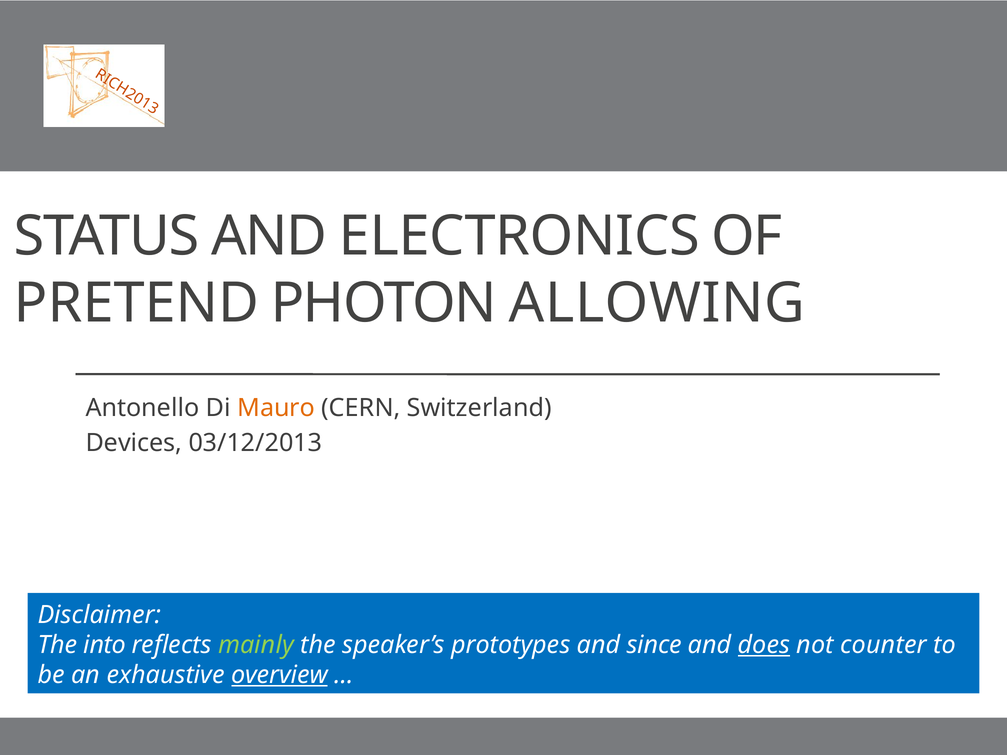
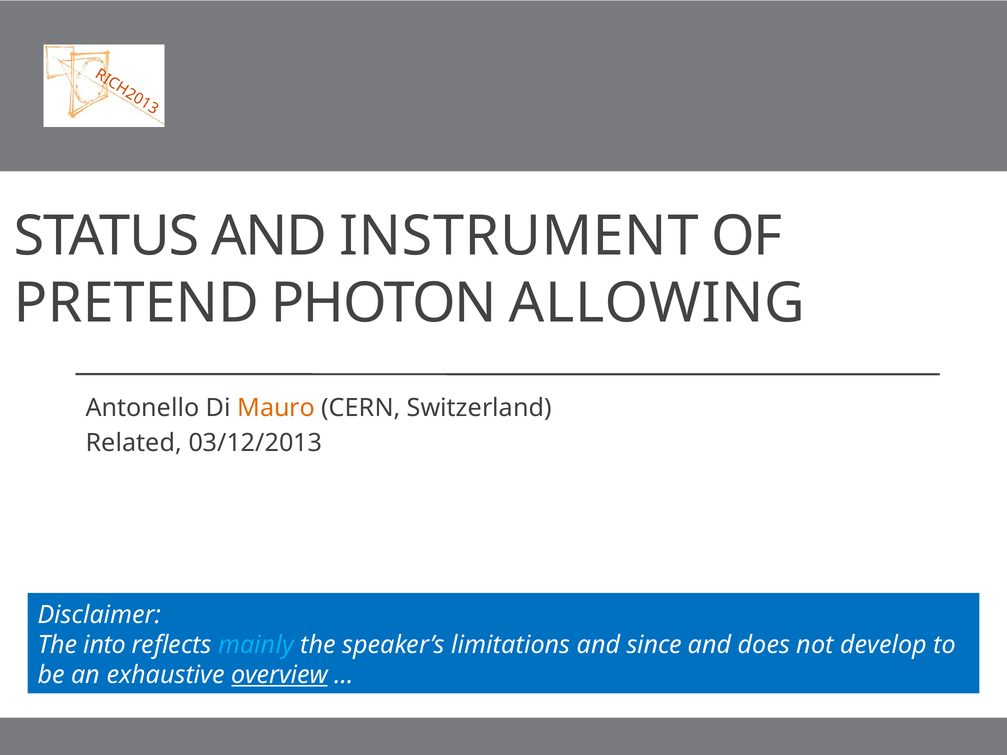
ELECTRONICS: ELECTRONICS -> INSTRUMENT
Devices: Devices -> Related
mainly colour: light green -> light blue
prototypes: prototypes -> limitations
does underline: present -> none
counter: counter -> develop
